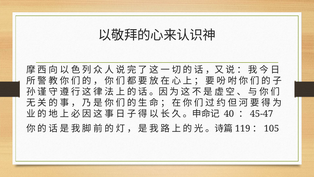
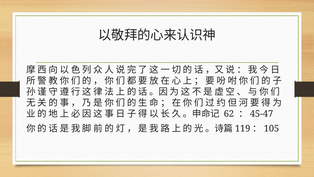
40: 40 -> 62
